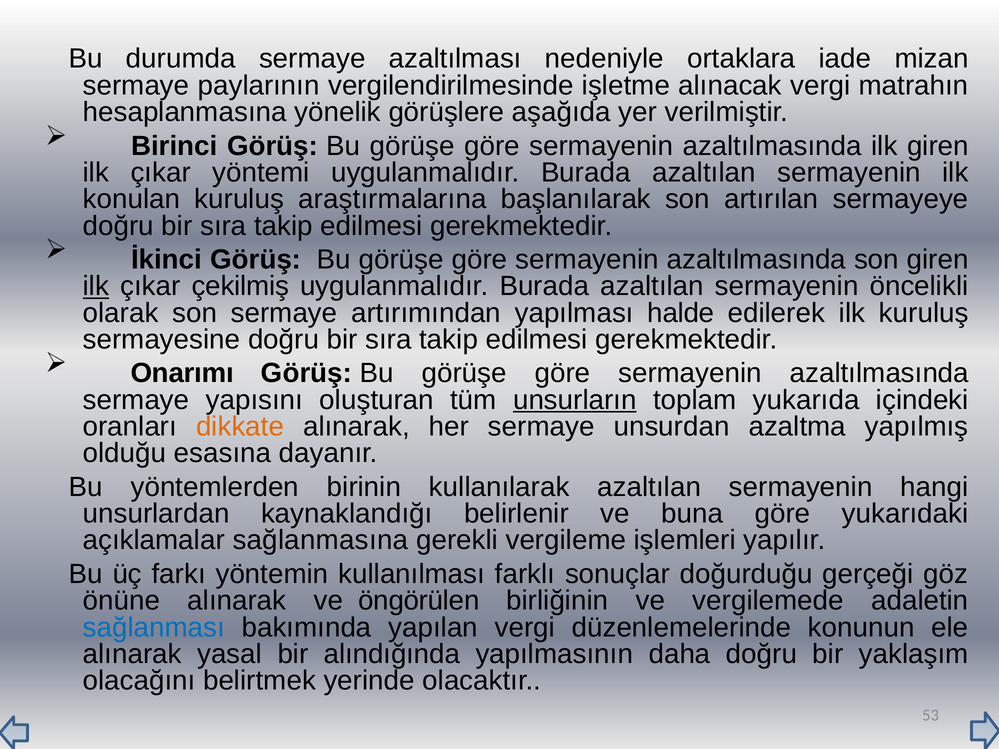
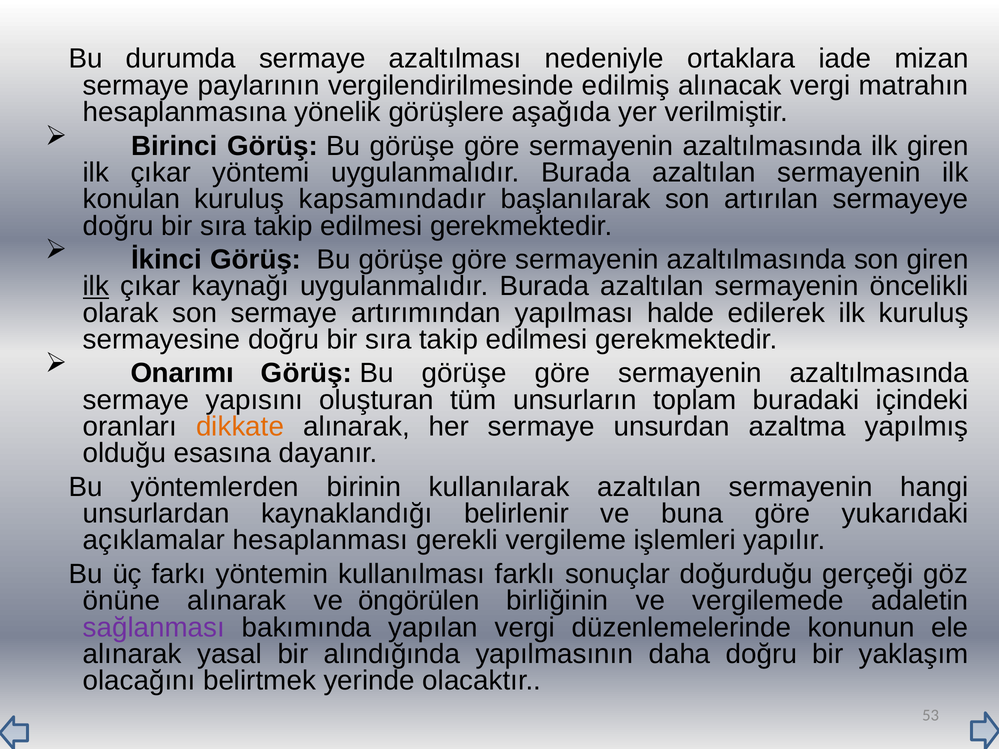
işletme: işletme -> edilmiş
araştırmalarına: araştırmalarına -> kapsamındadır
çekilmiş: çekilmiş -> kaynağı
unsurların underline: present -> none
yukarıda: yukarıda -> buradaki
sağlanmasına: sağlanmasına -> hesaplanması
sağlanması colour: blue -> purple
